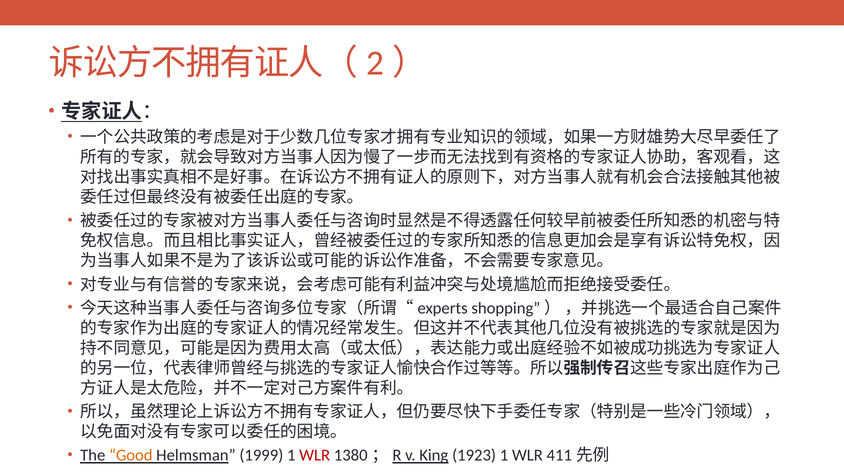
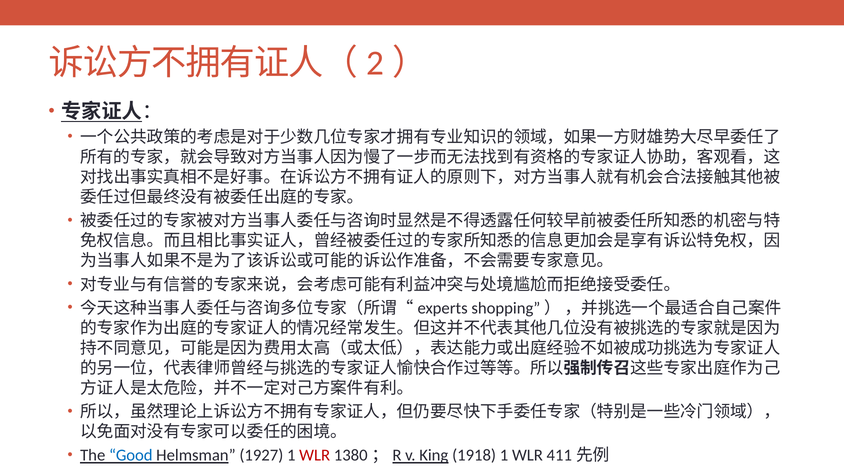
Good colour: orange -> blue
1999: 1999 -> 1927
1923: 1923 -> 1918
